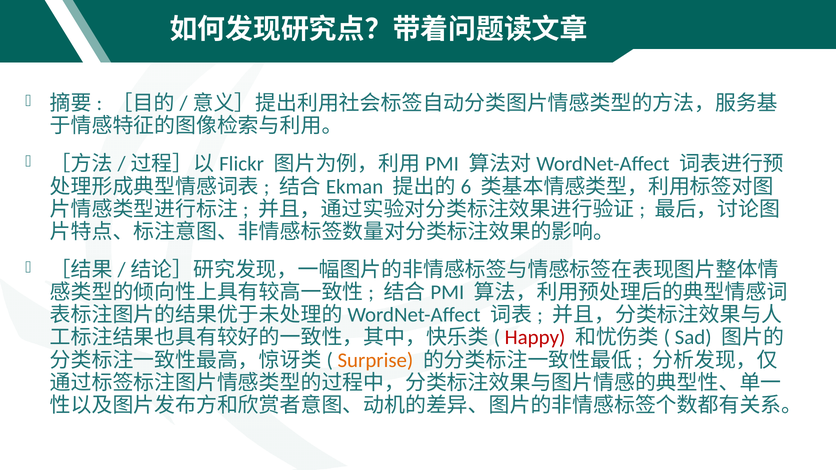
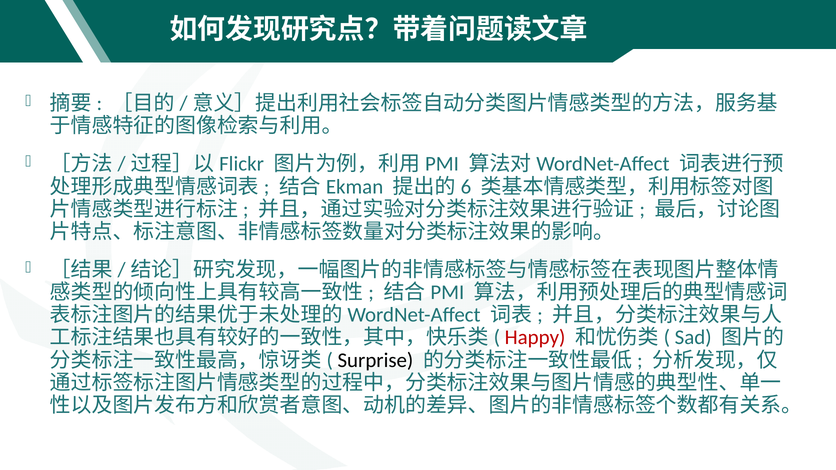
Surprise colour: orange -> black
